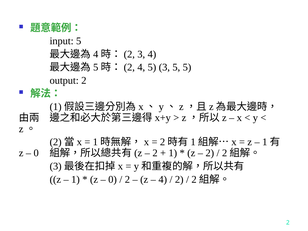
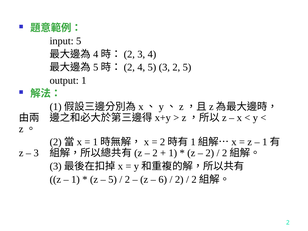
3 5: 5 -> 2
output 2: 2 -> 1
0 at (36, 153): 0 -> 3
0 at (113, 179): 0 -> 5
4 at (163, 179): 4 -> 6
